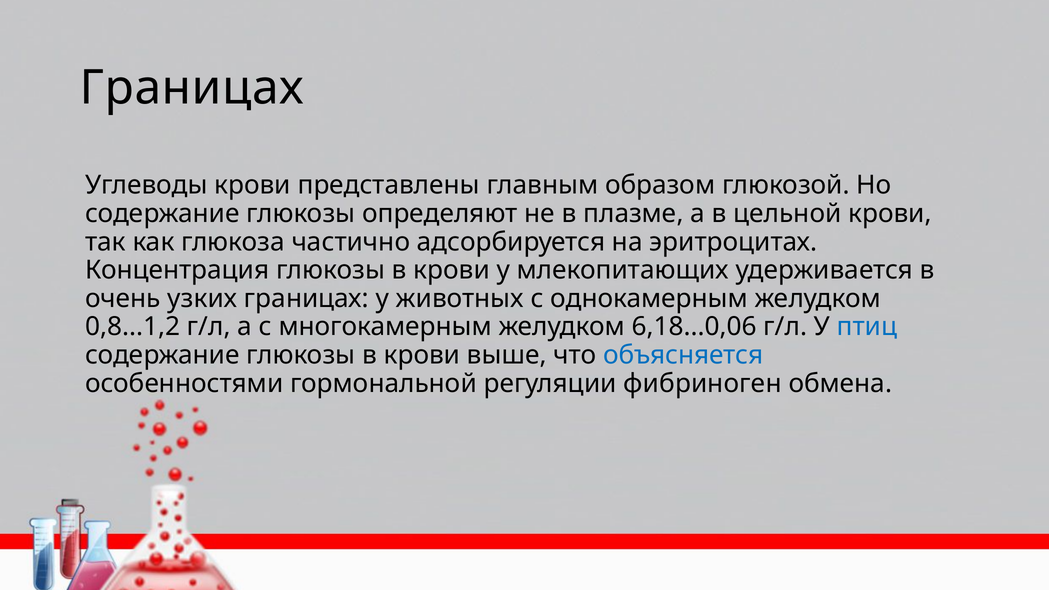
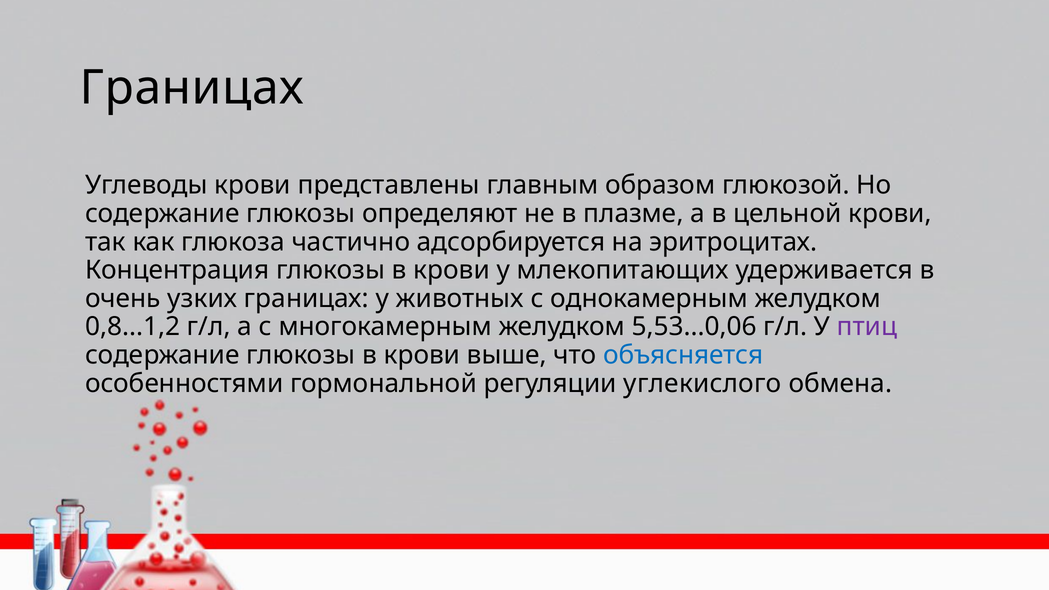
6,18...0,06: 6,18...0,06 -> 5,53...0,06
птиц colour: blue -> purple
фибриноген: фибриноген -> углекислого
